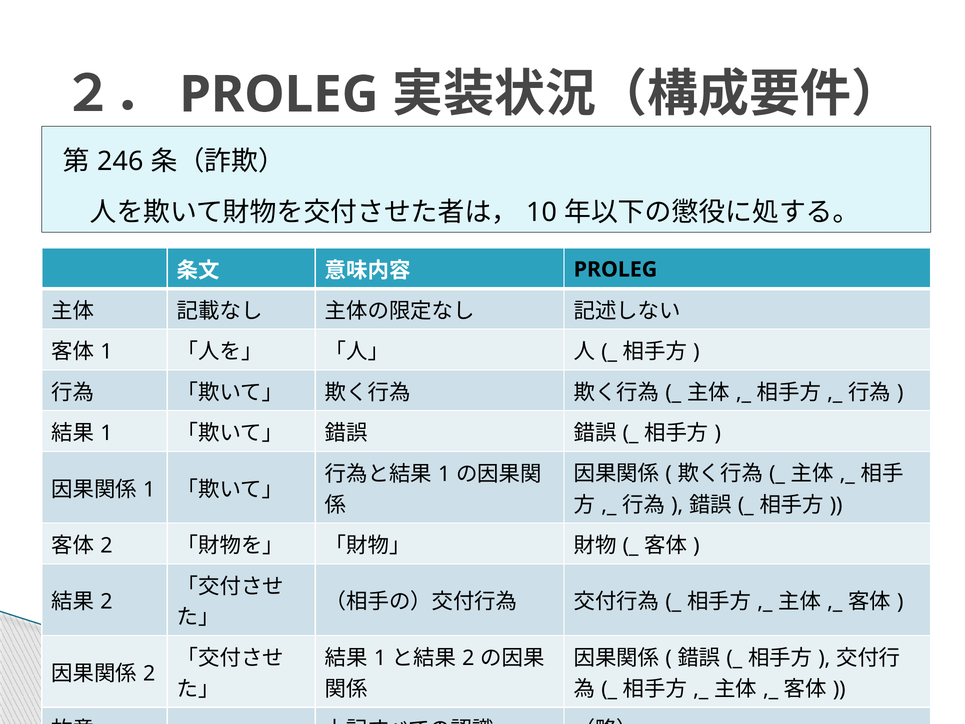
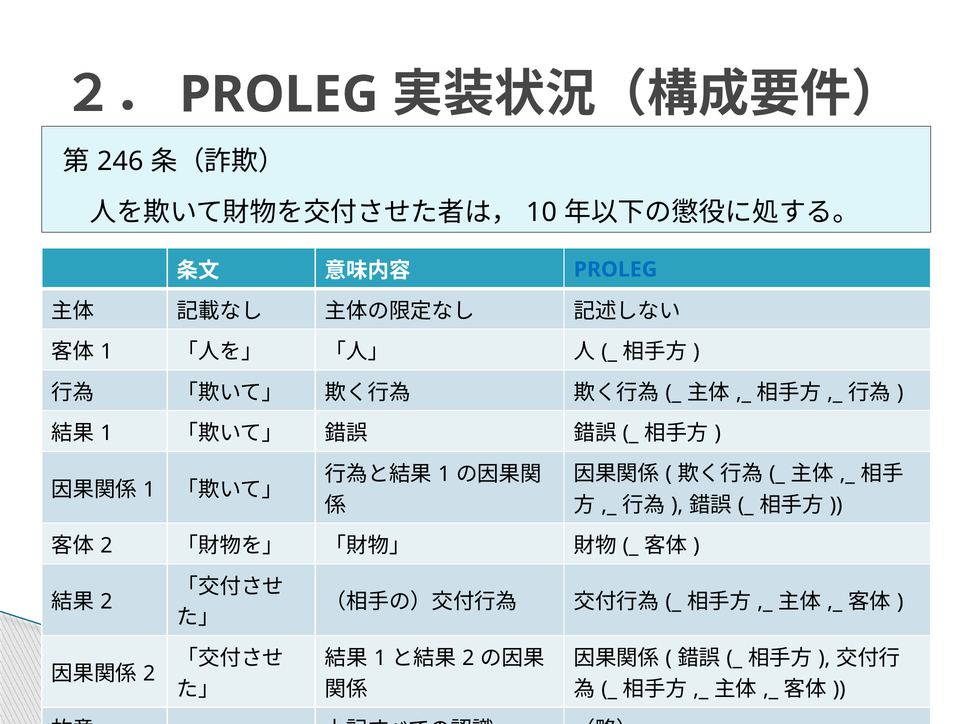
PROLEG at (615, 269) colour: black -> blue
